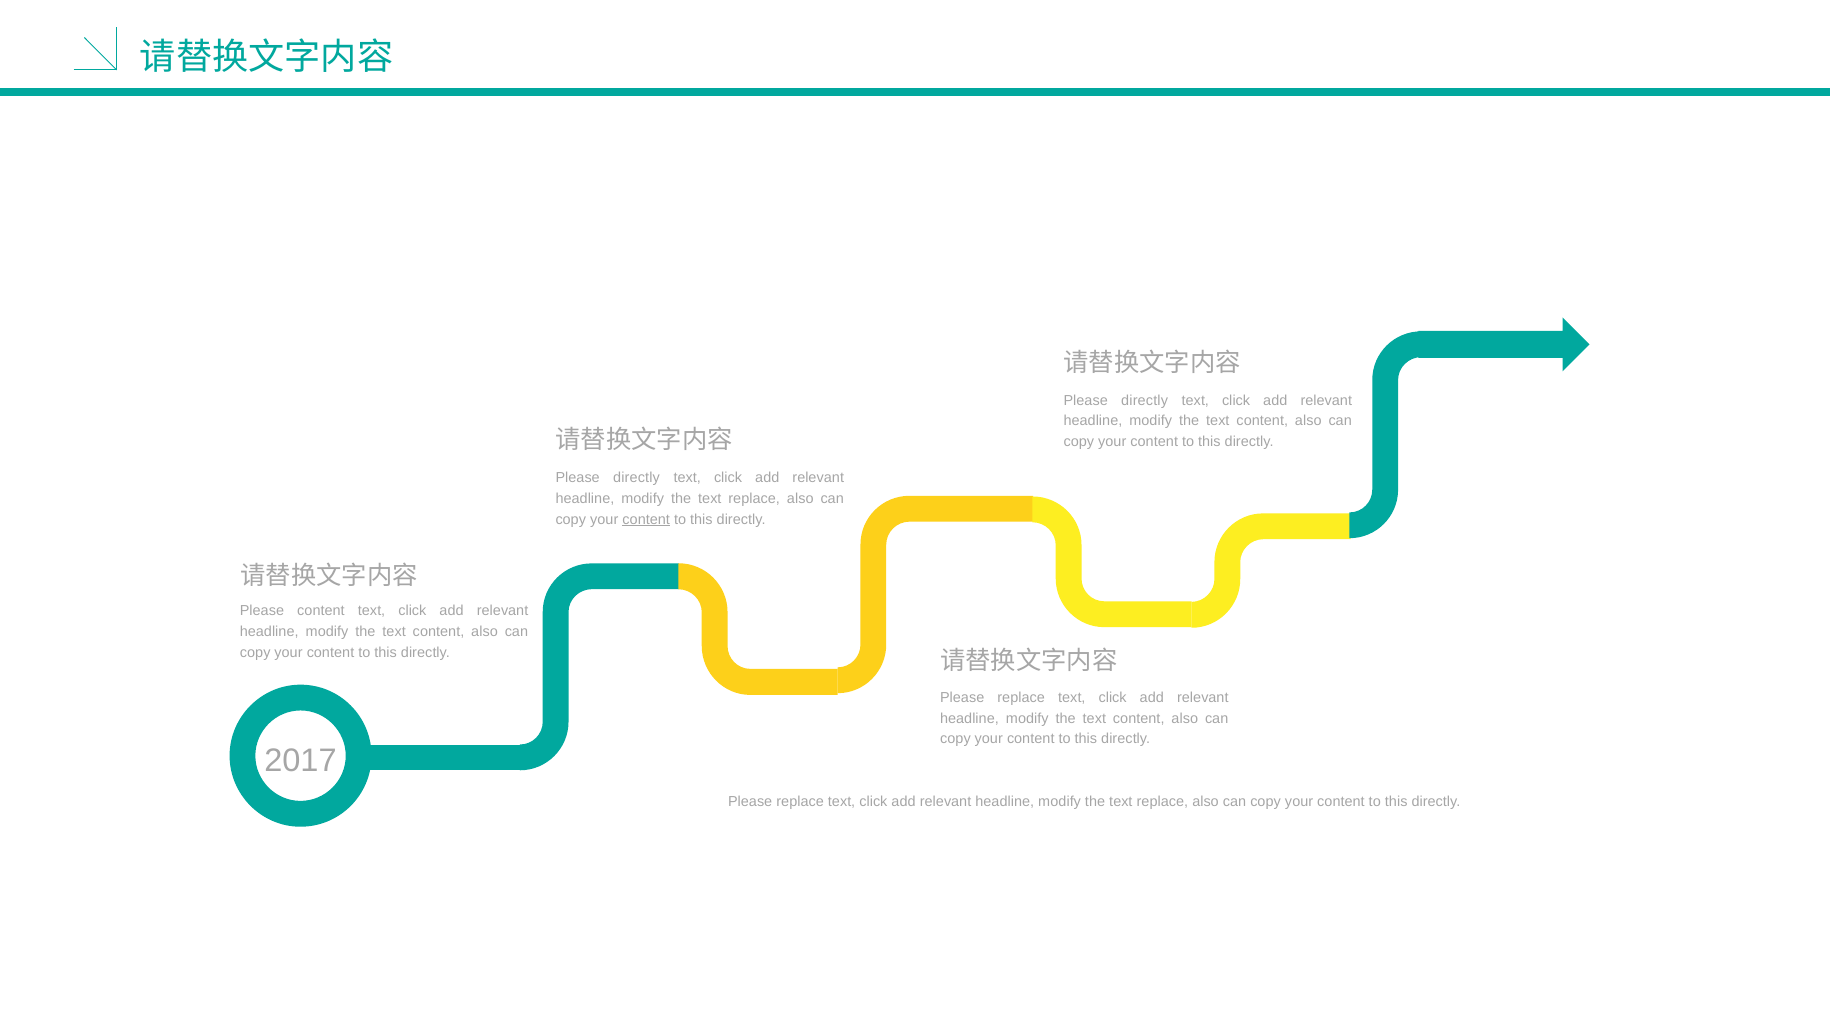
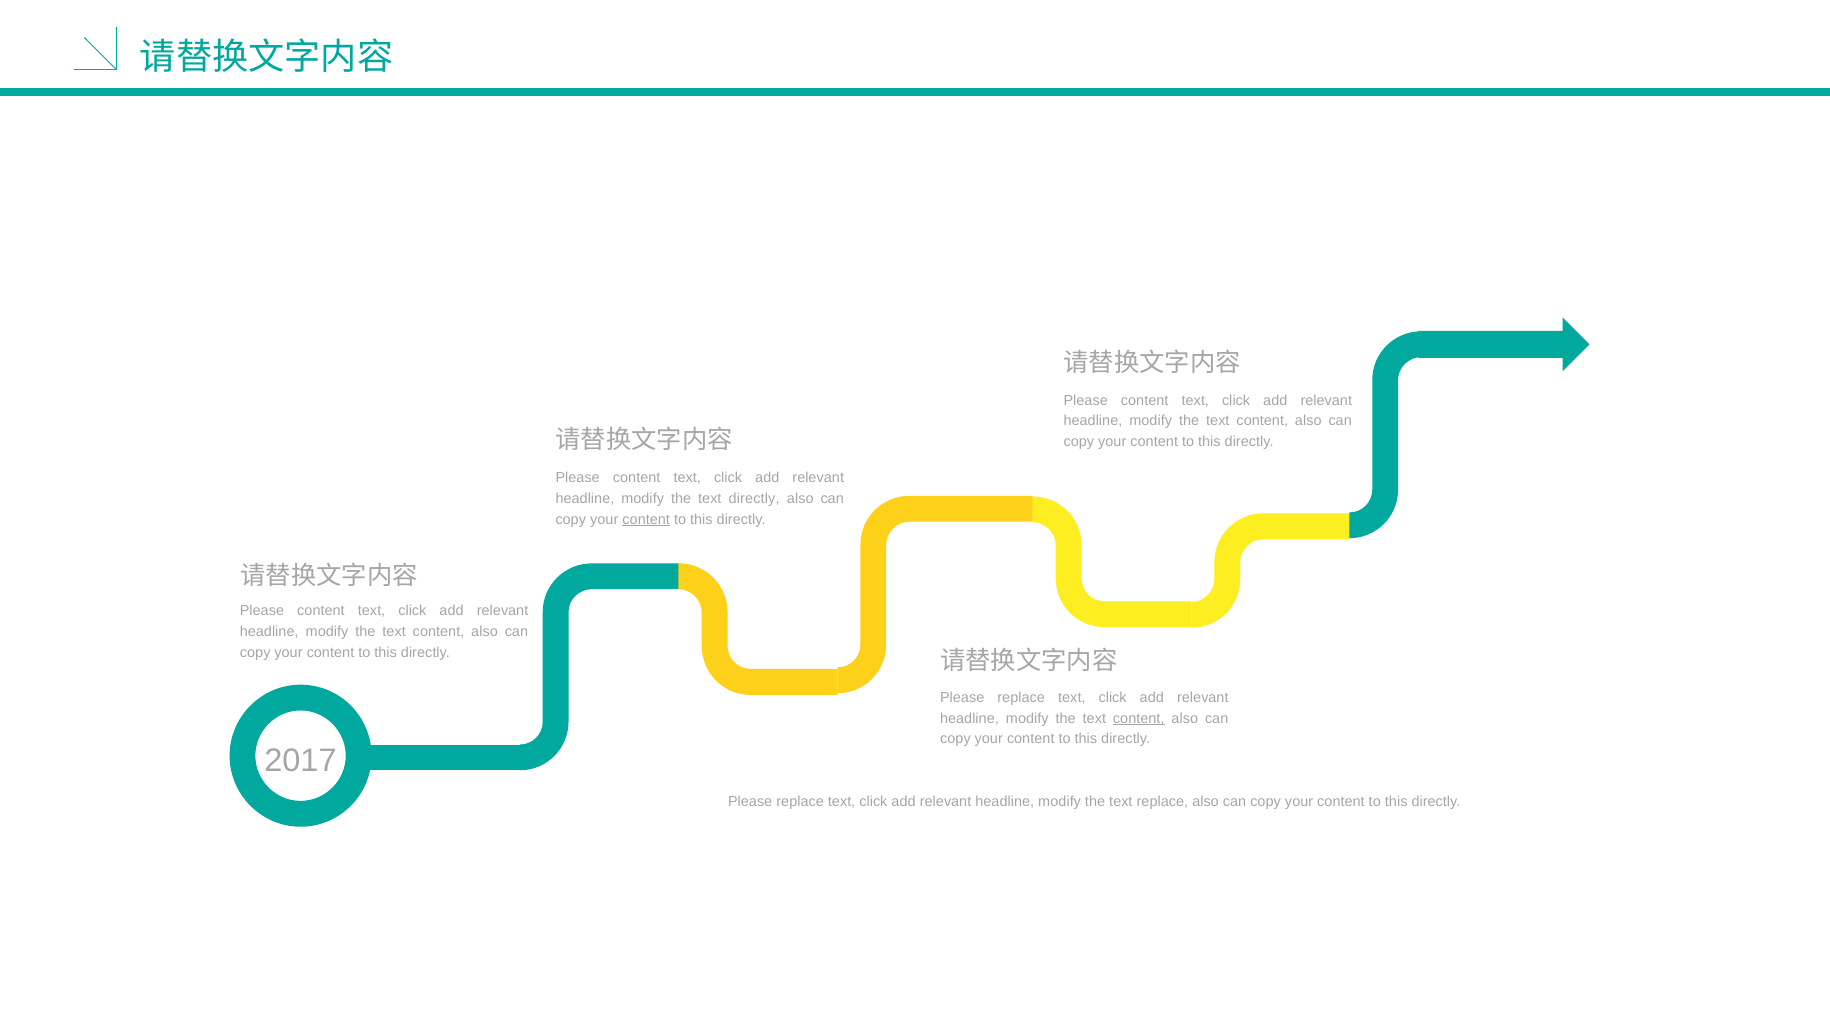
directly at (1145, 400): directly -> content
directly at (637, 478): directly -> content
replace at (754, 498): replace -> directly
content at (1139, 718) underline: none -> present
